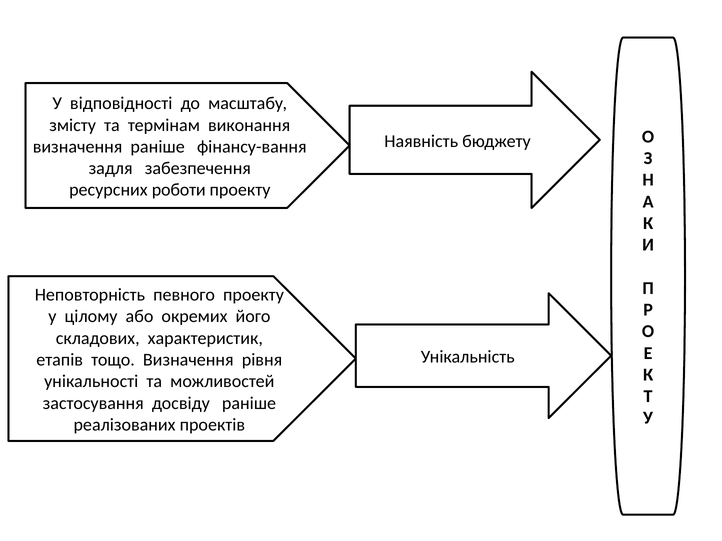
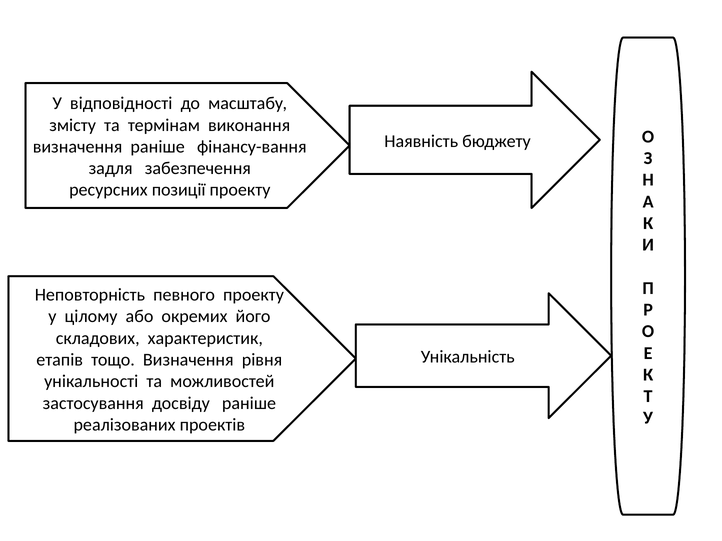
роботи: роботи -> позиції
